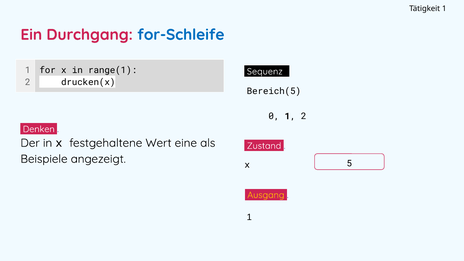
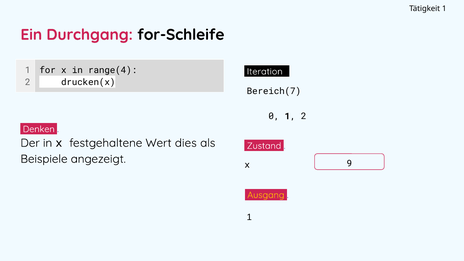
for-Schleife colour: blue -> black
range(1: range(1 -> range(4
Sequenz: Sequenz -> Iteration
Bereich(5: Bereich(5 -> Bereich(7
eine: eine -> dies
5: 5 -> 9
